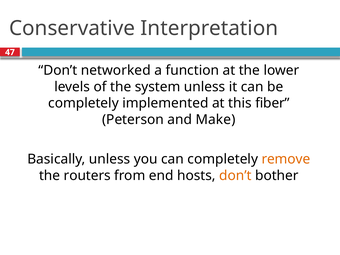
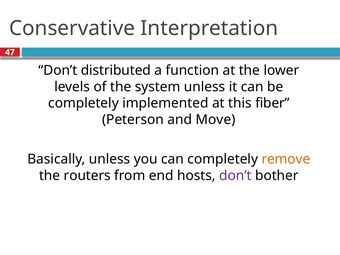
networked: networked -> distributed
Make: Make -> Move
don’t at (235, 176) colour: orange -> purple
